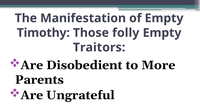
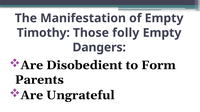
Traitors: Traitors -> Dangers
More: More -> Form
